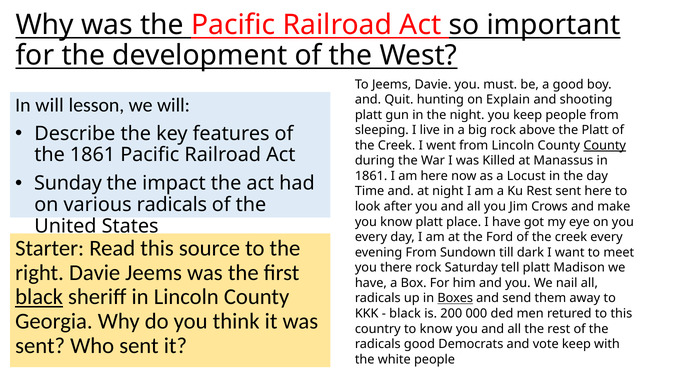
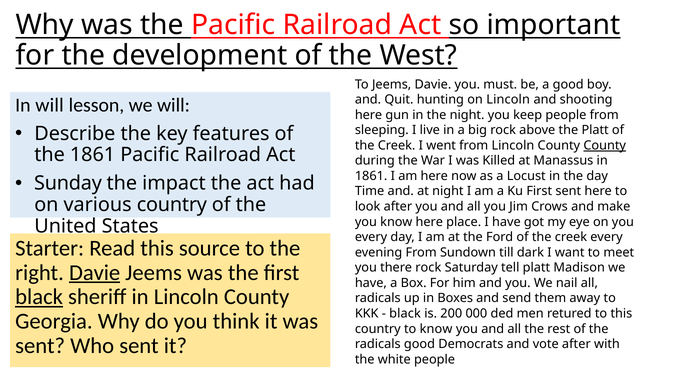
on Explain: Explain -> Lincoln
platt at (369, 115): platt -> here
Ku Rest: Rest -> First
various radicals: radicals -> country
know platt: platt -> here
Davie at (95, 273) underline: none -> present
Boxes underline: present -> none
vote keep: keep -> after
